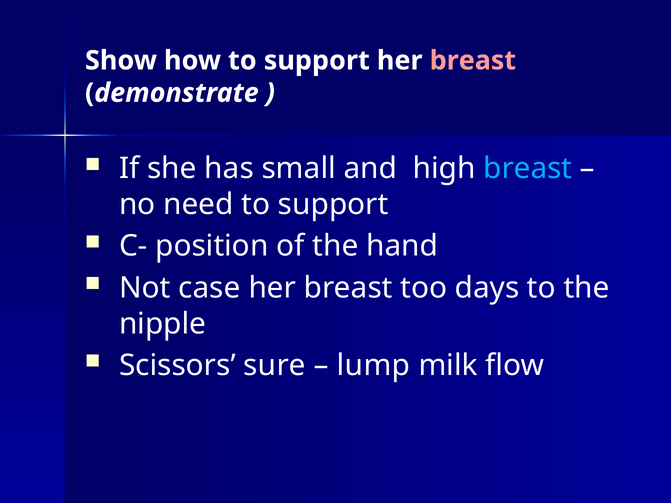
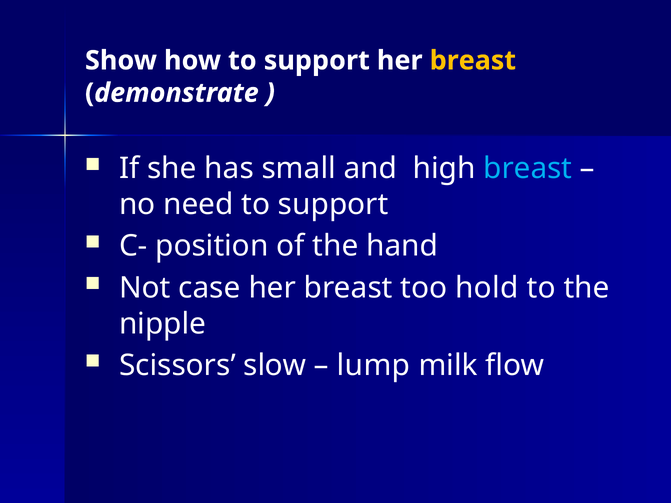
breast at (473, 61) colour: pink -> yellow
days: days -> hold
sure: sure -> slow
